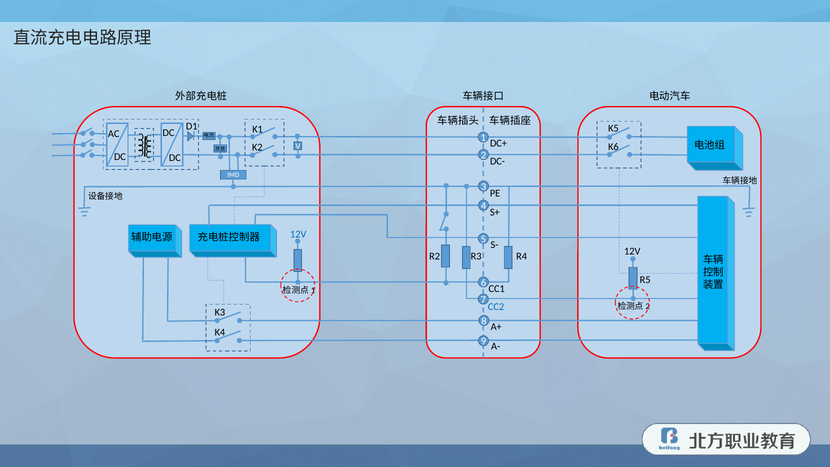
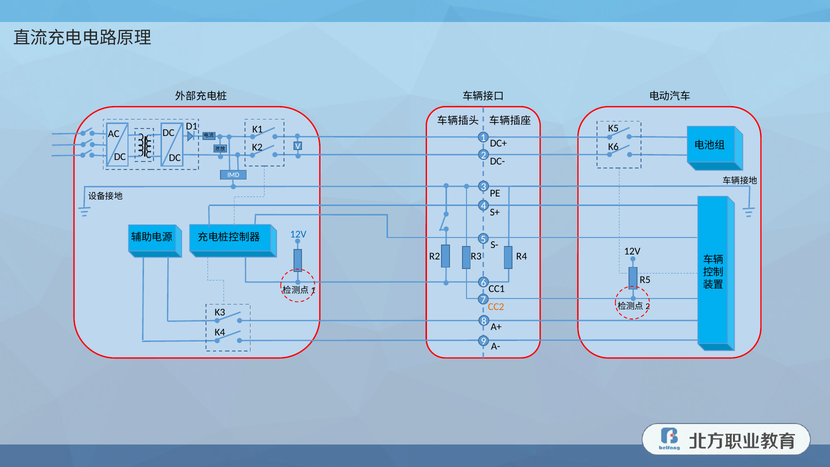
CC2 colour: blue -> orange
